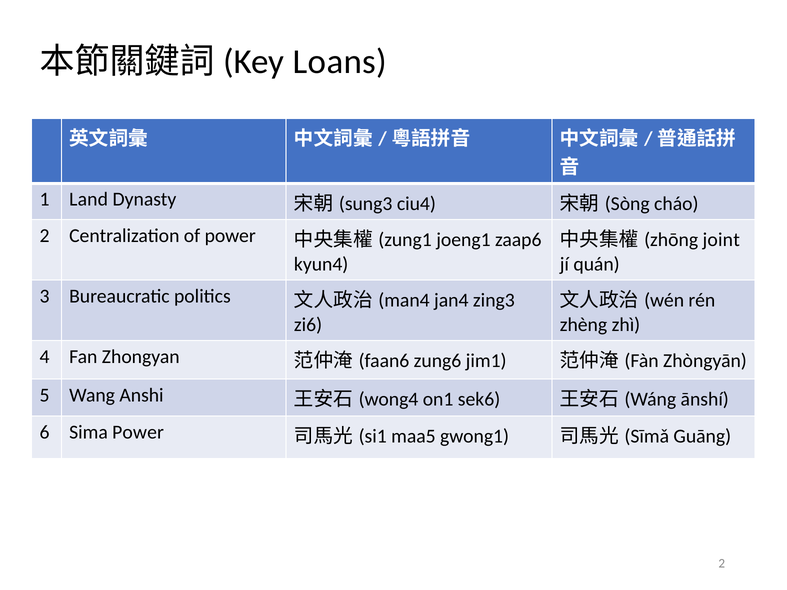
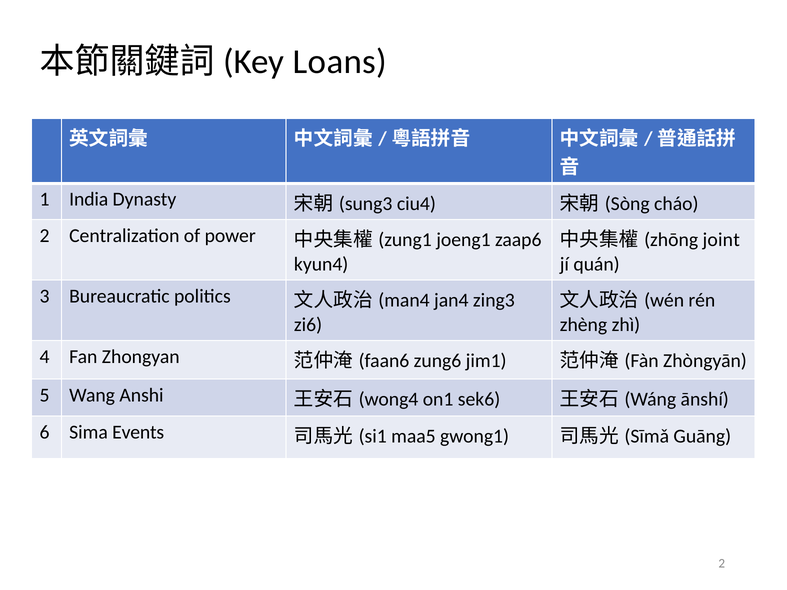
Land: Land -> India
Sima Power: Power -> Events
